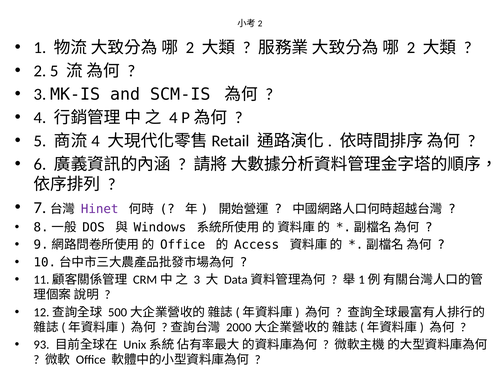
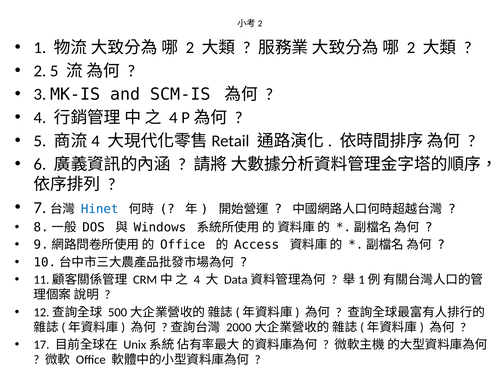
Hinet colour: purple -> blue
3 at (197, 280): 3 -> 4
93: 93 -> 17
